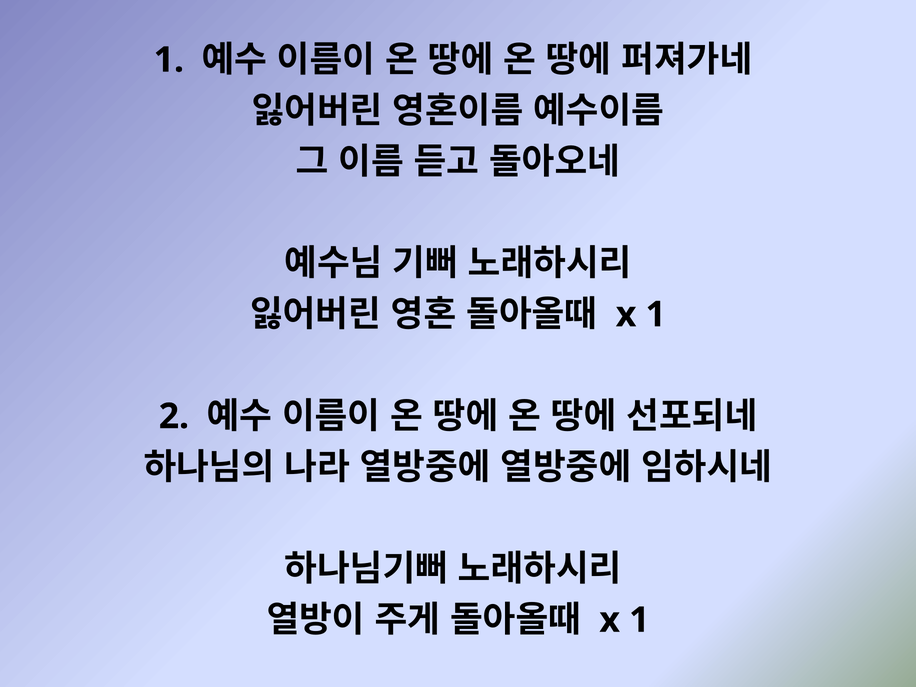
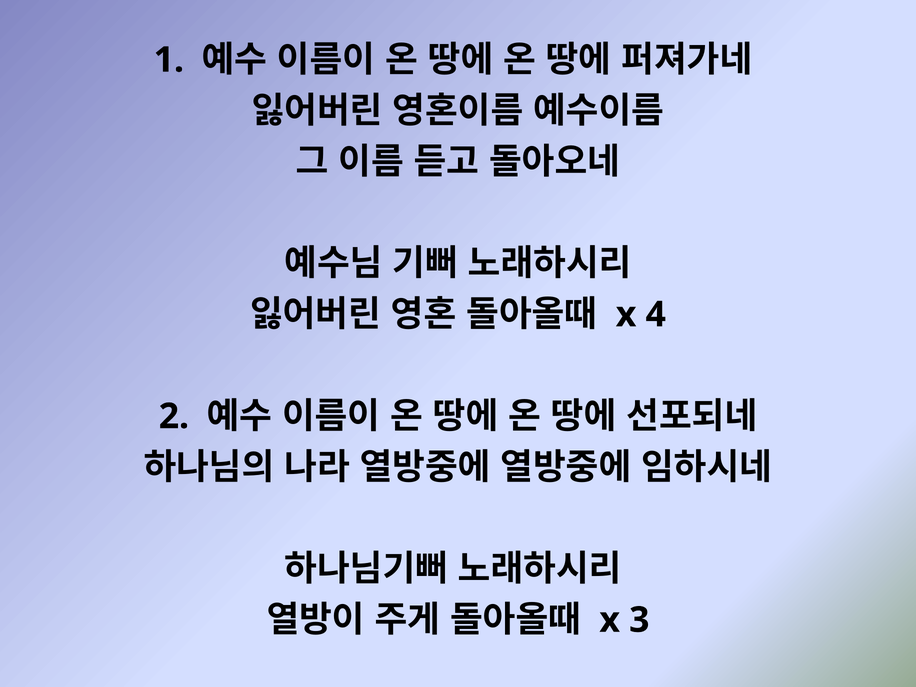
1 at (656, 315): 1 -> 4
1 at (639, 620): 1 -> 3
